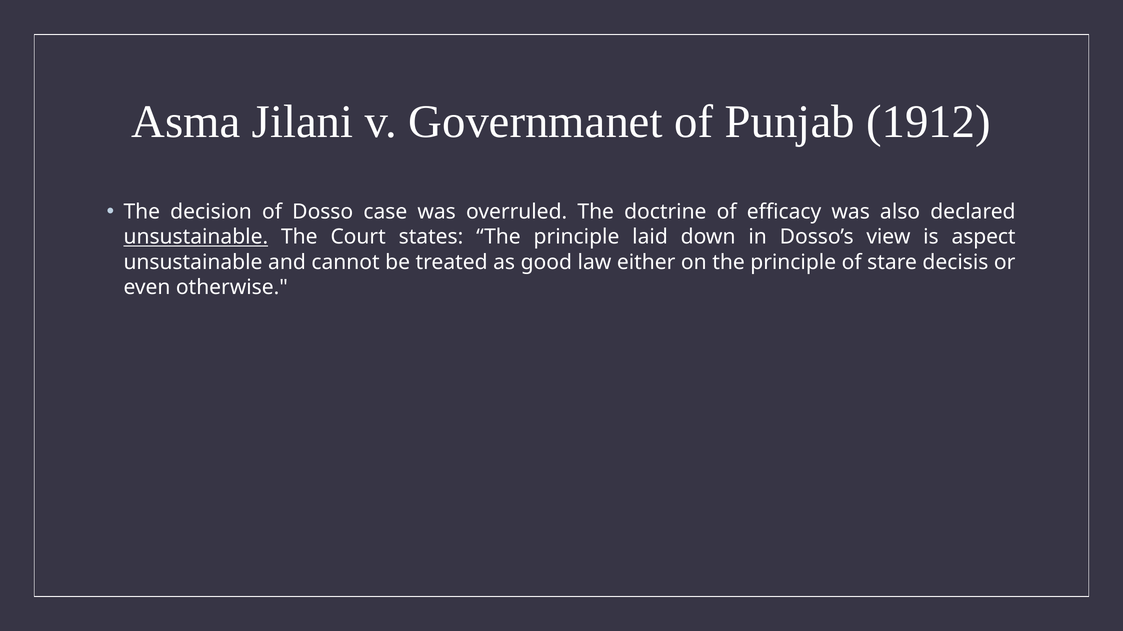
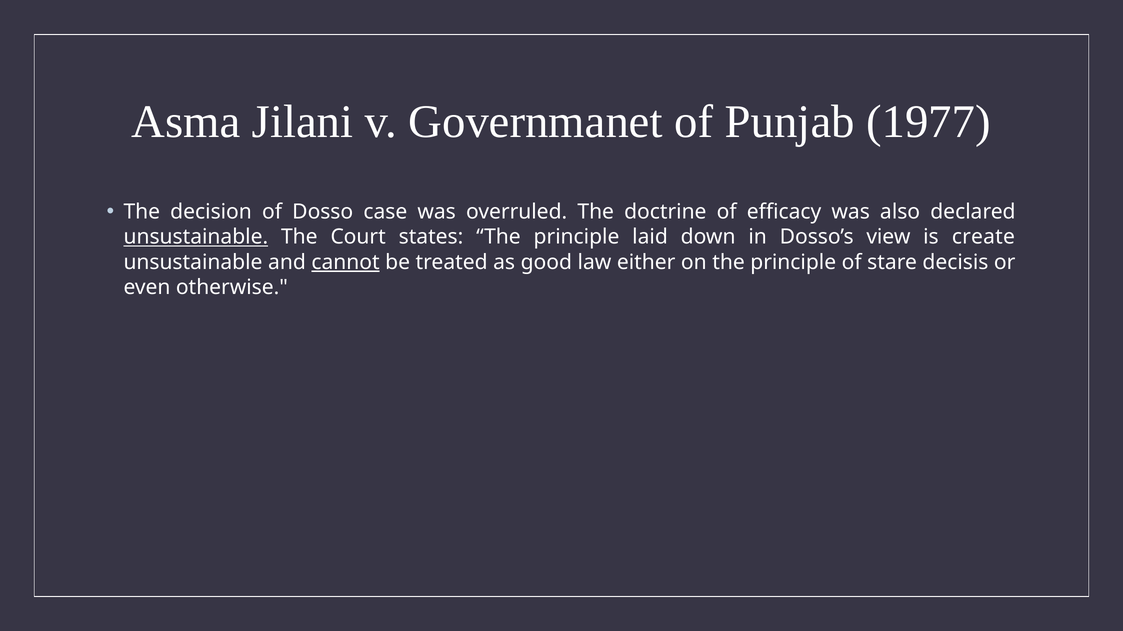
1912: 1912 -> 1977
aspect: aspect -> create
cannot underline: none -> present
